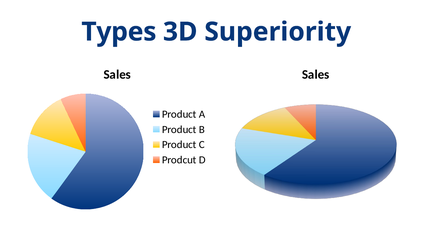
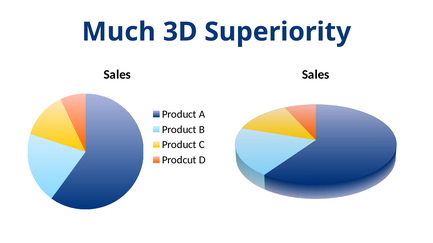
Types: Types -> Much
